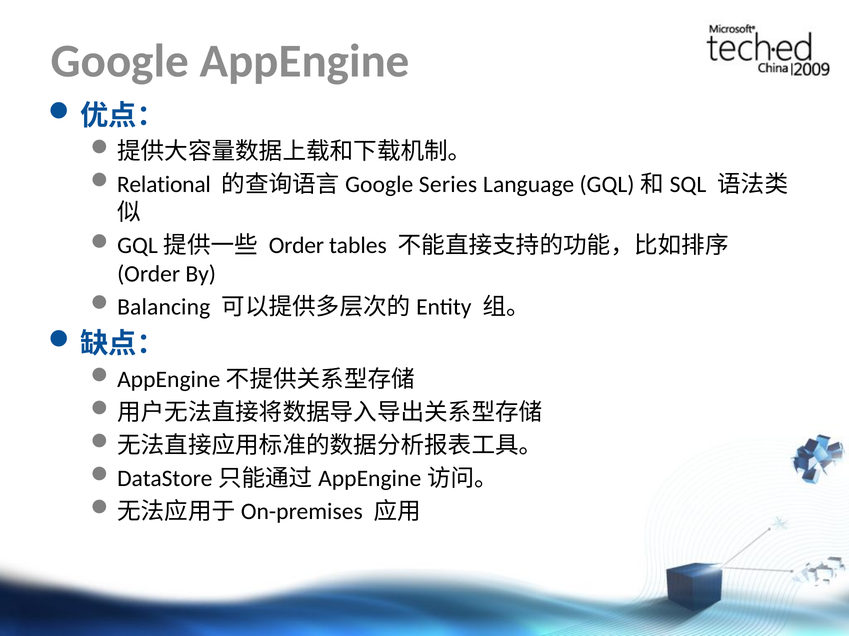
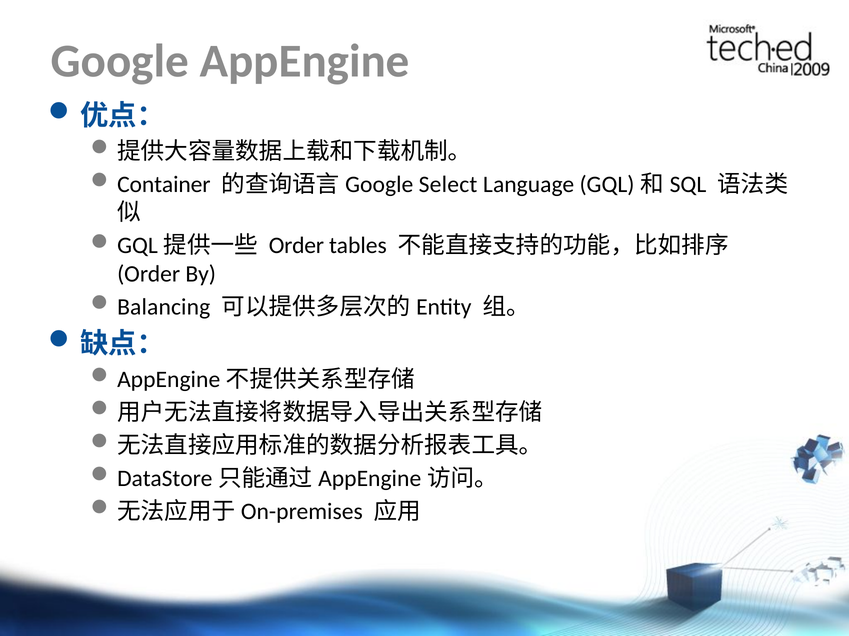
Relational: Relational -> Container
Series: Series -> Select
